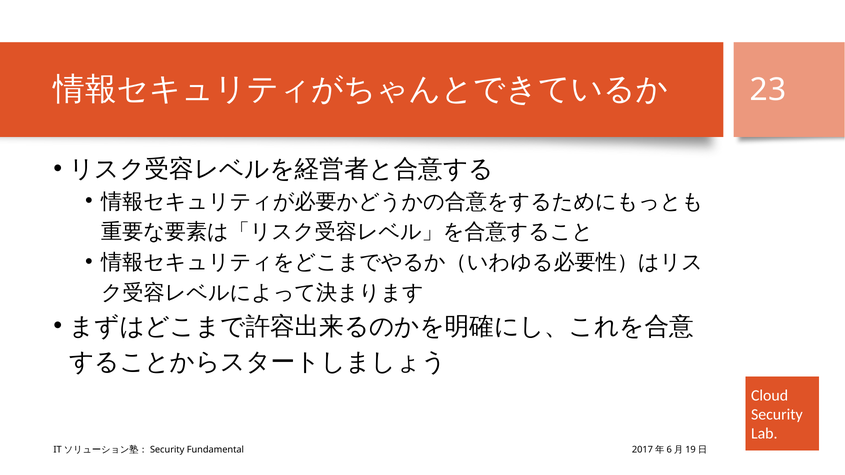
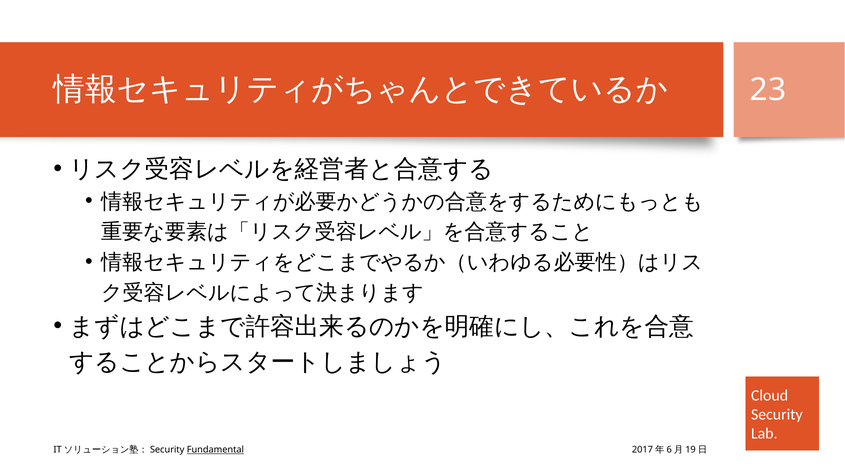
Fundamental underline: none -> present
